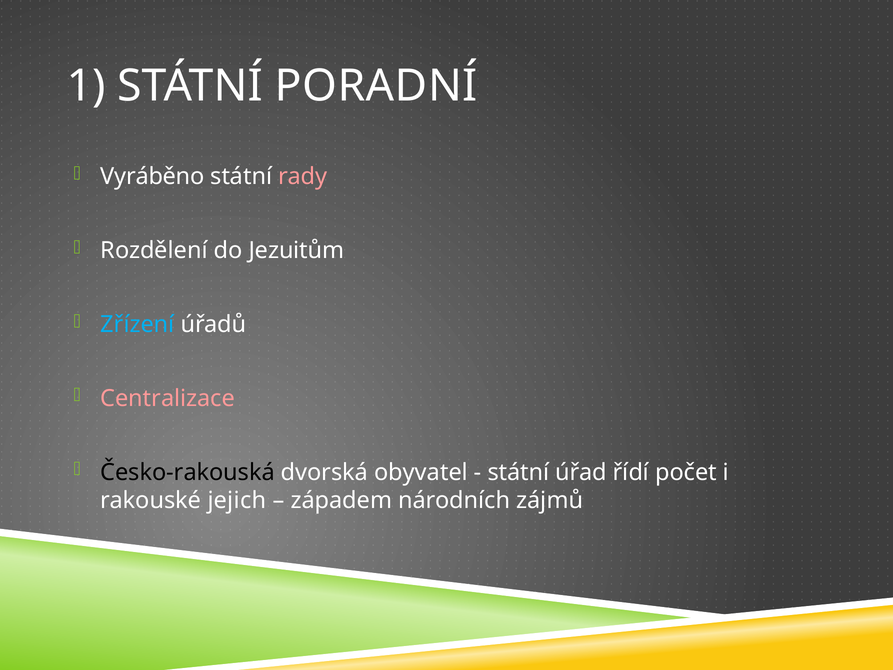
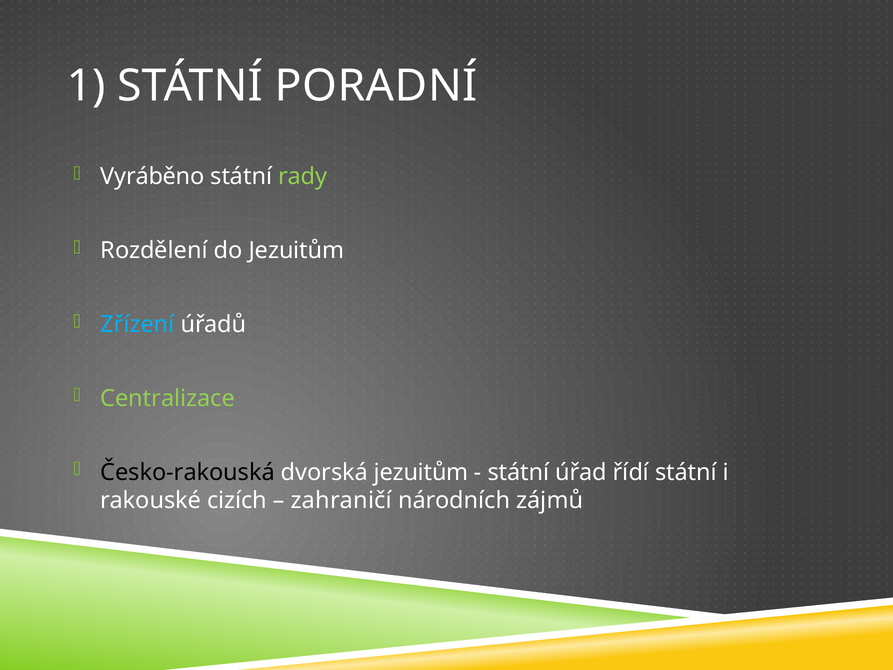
rady colour: pink -> light green
Centralizace colour: pink -> light green
dvorská obyvatel: obyvatel -> jezuitům
řídí počet: počet -> státní
jejich: jejich -> cizích
západem: západem -> zahraničí
